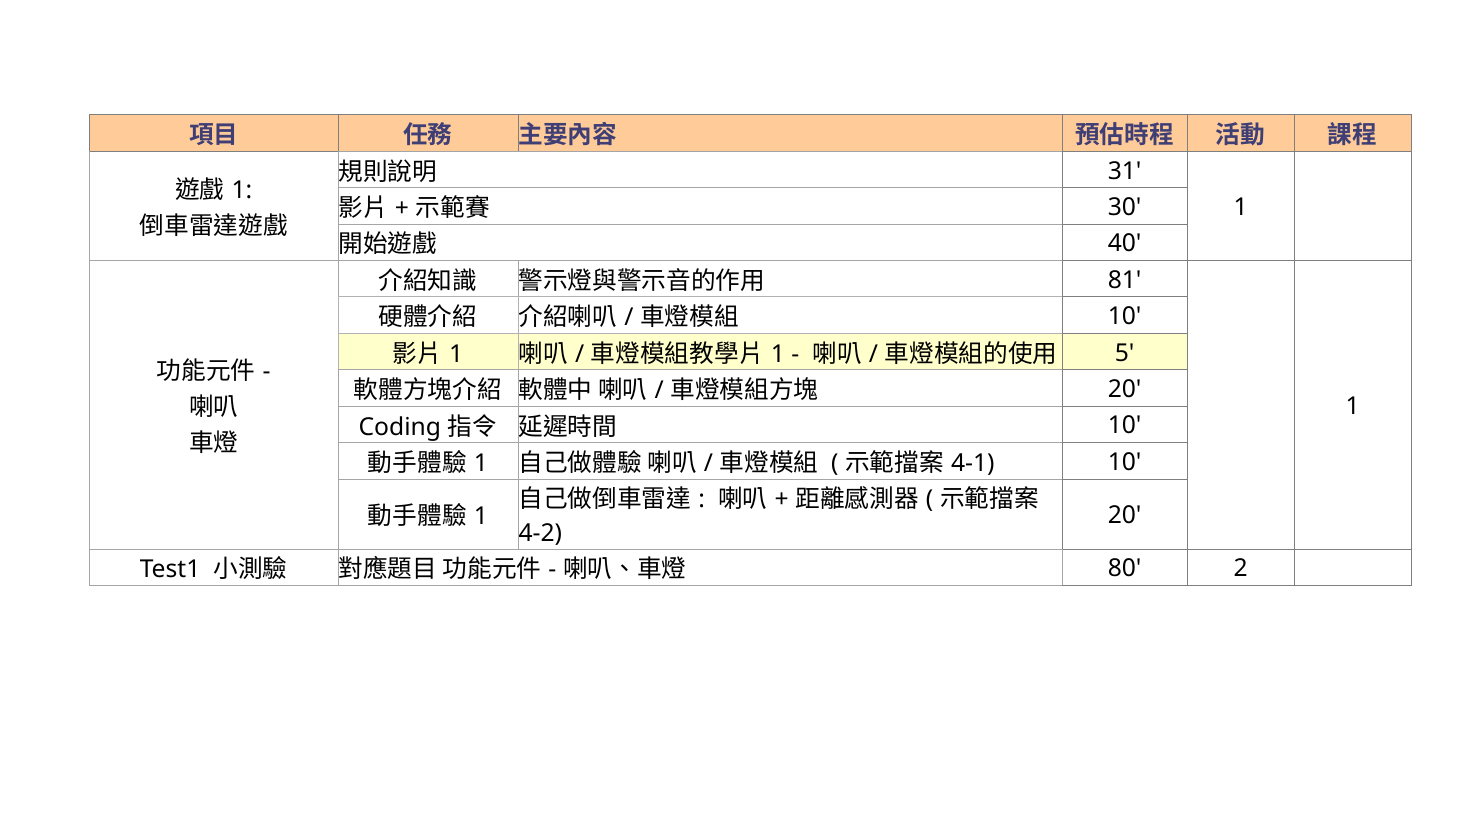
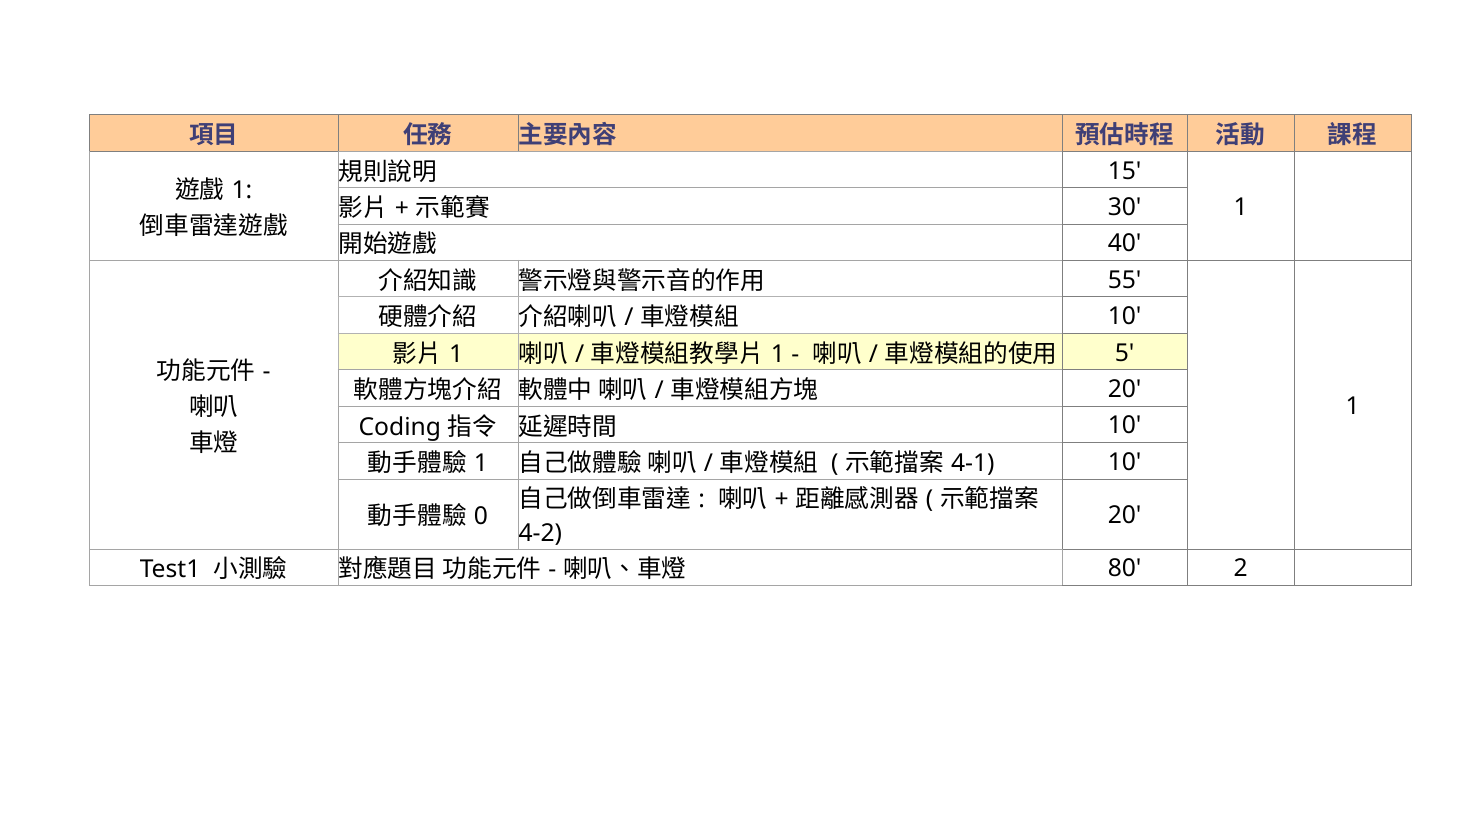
31: 31 -> 15
81: 81 -> 55
1 at (481, 517): 1 -> 0
